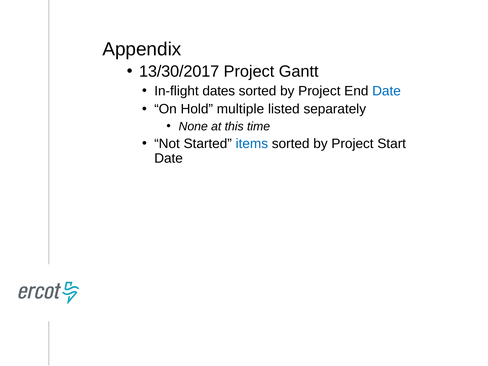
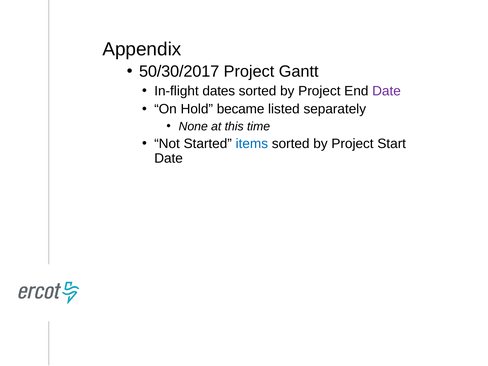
13/30/2017: 13/30/2017 -> 50/30/2017
Date at (387, 91) colour: blue -> purple
multiple: multiple -> became
